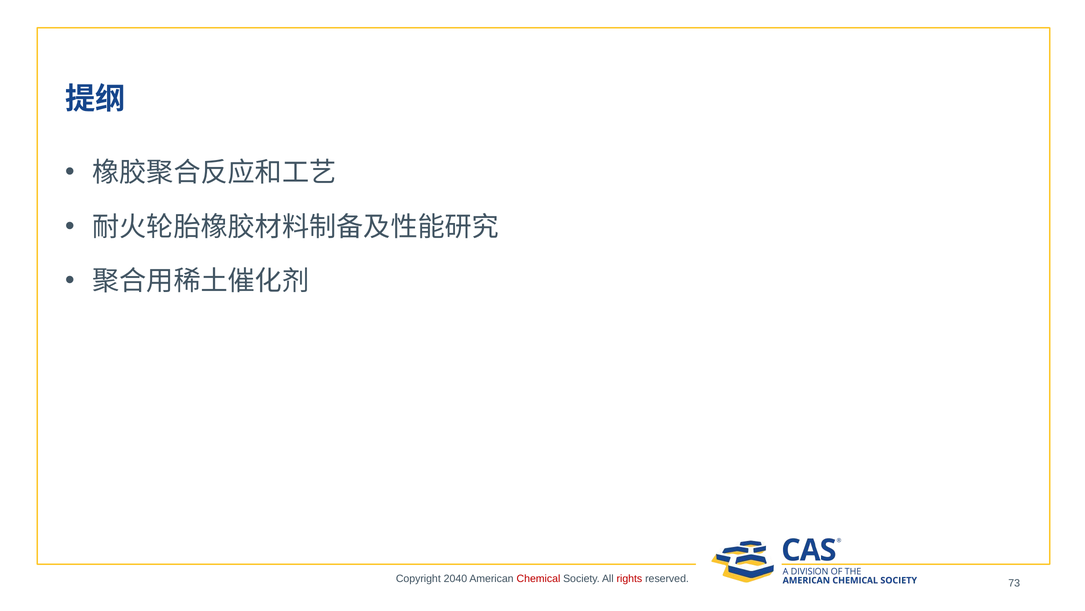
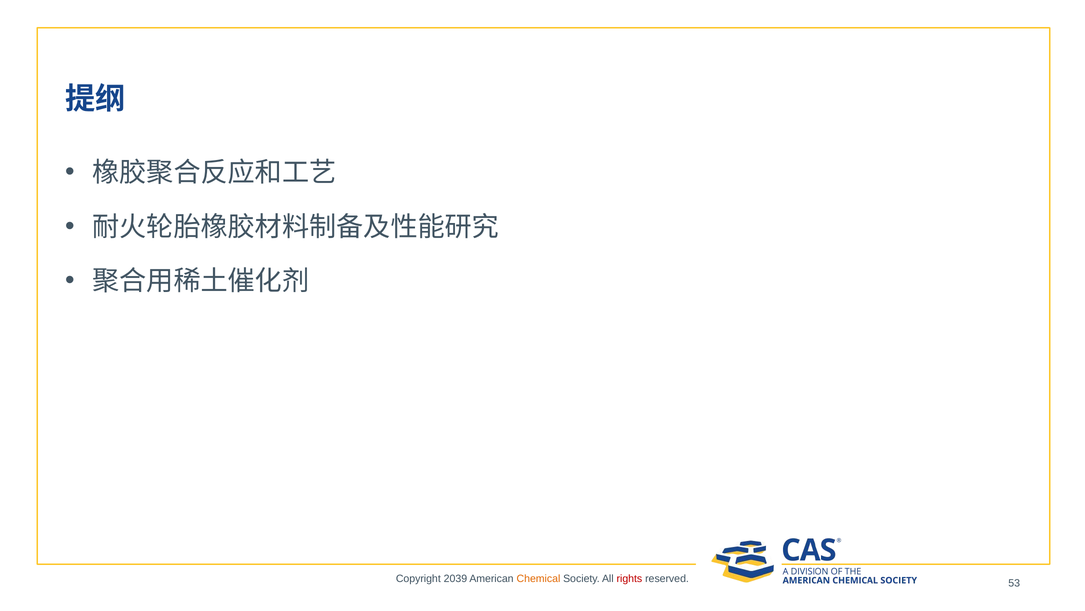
2040: 2040 -> 2039
Chemical colour: red -> orange
73: 73 -> 53
